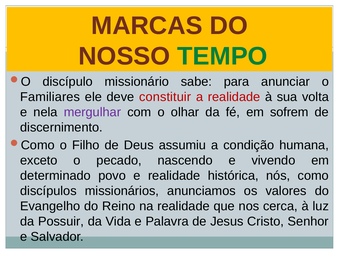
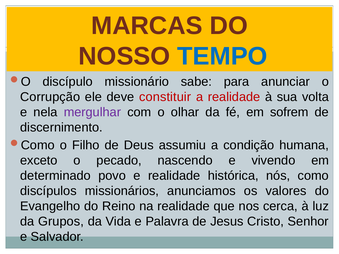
TEMPO colour: green -> blue
Familiares: Familiares -> Corrupção
Possuir: Possuir -> Grupos
